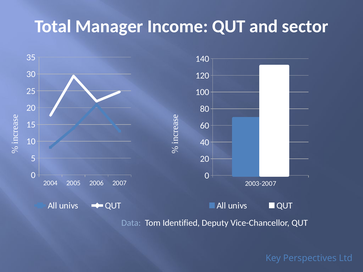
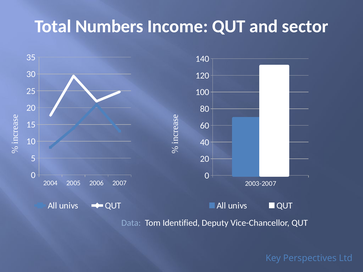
Manager: Manager -> Numbers
